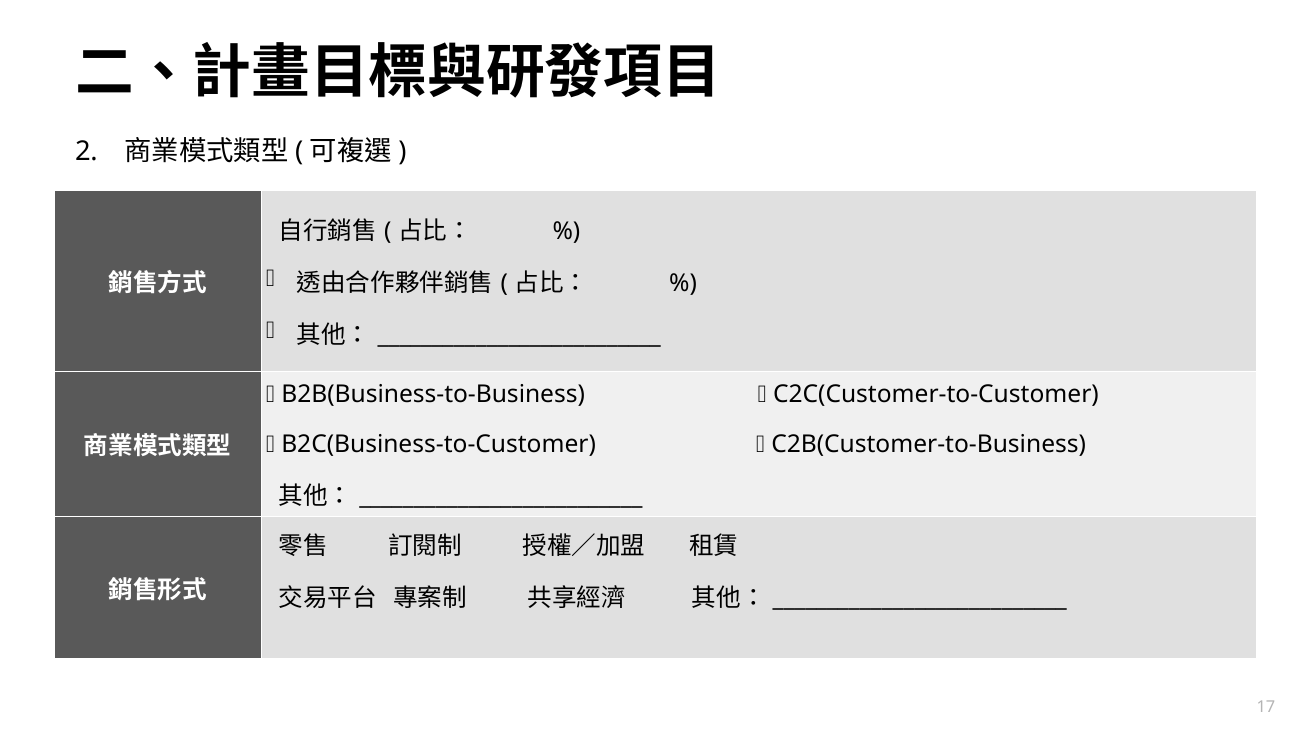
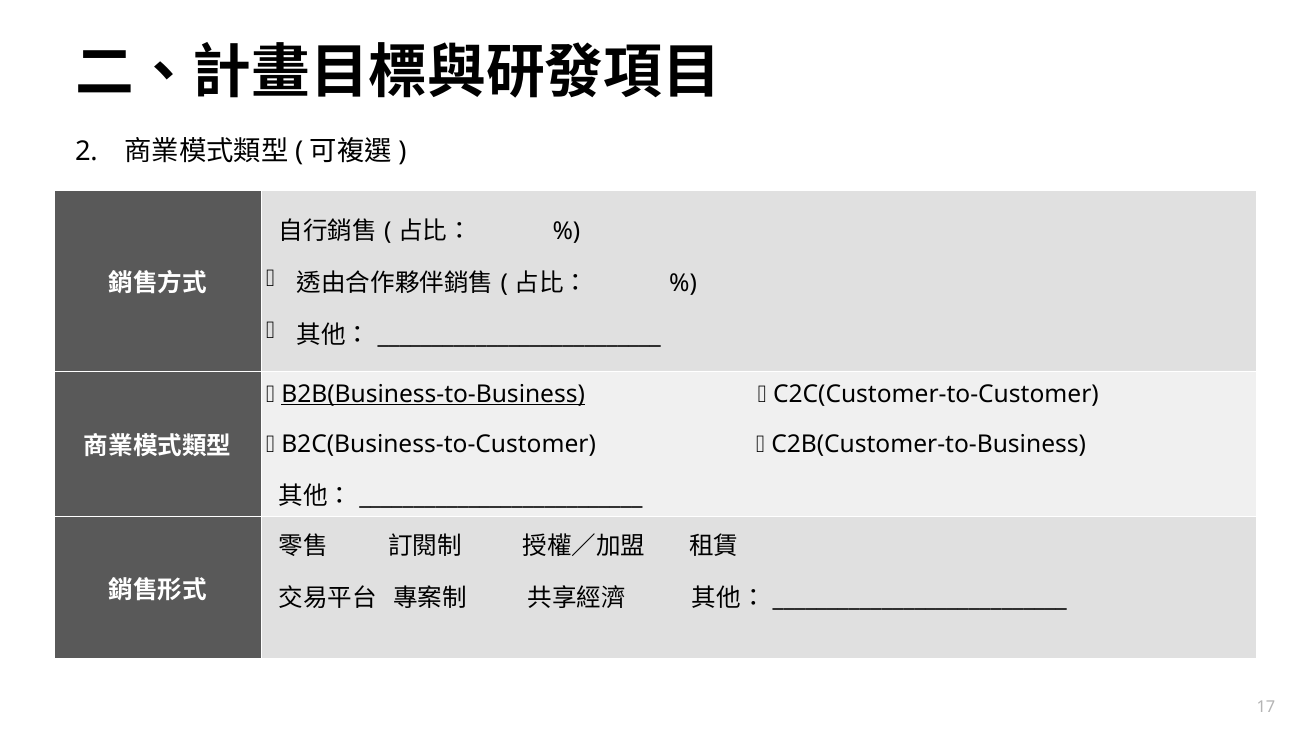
B2B(Business-to-Business underline: none -> present
